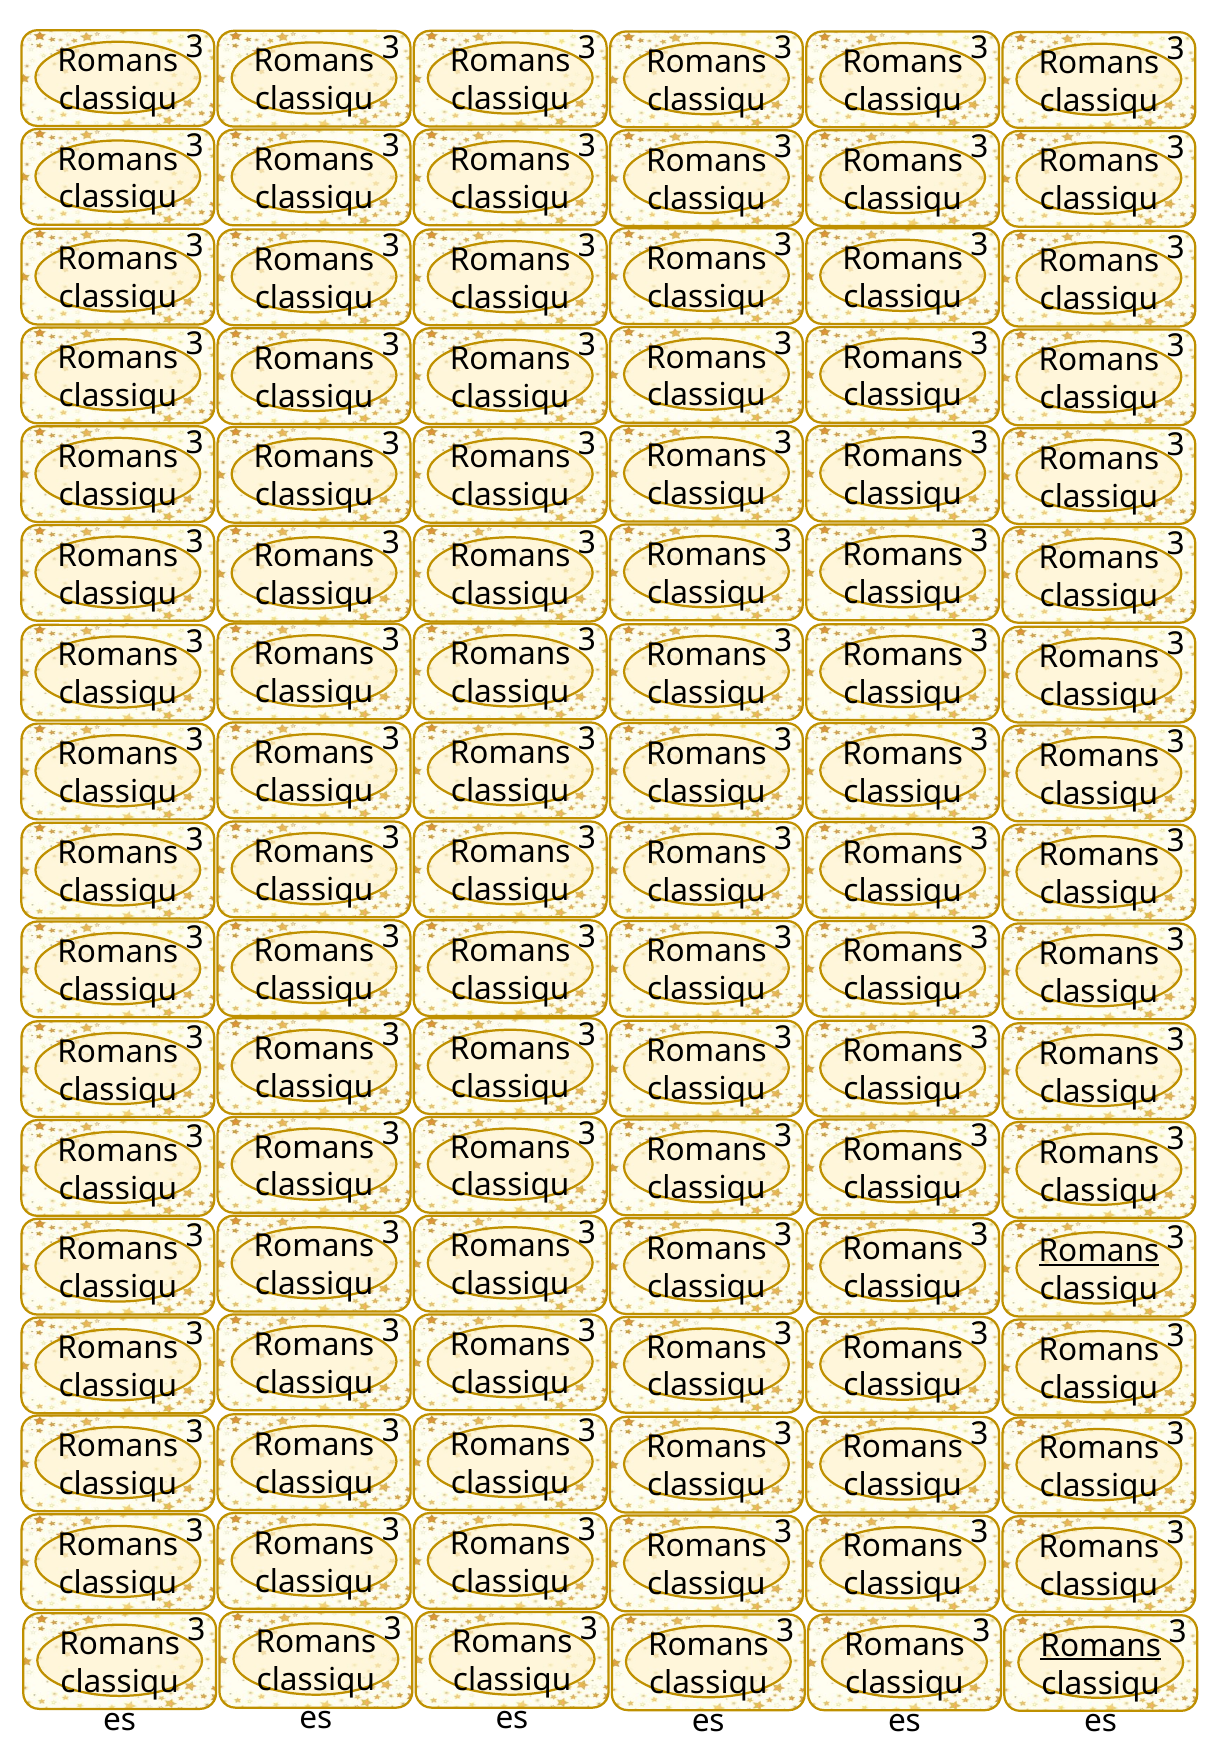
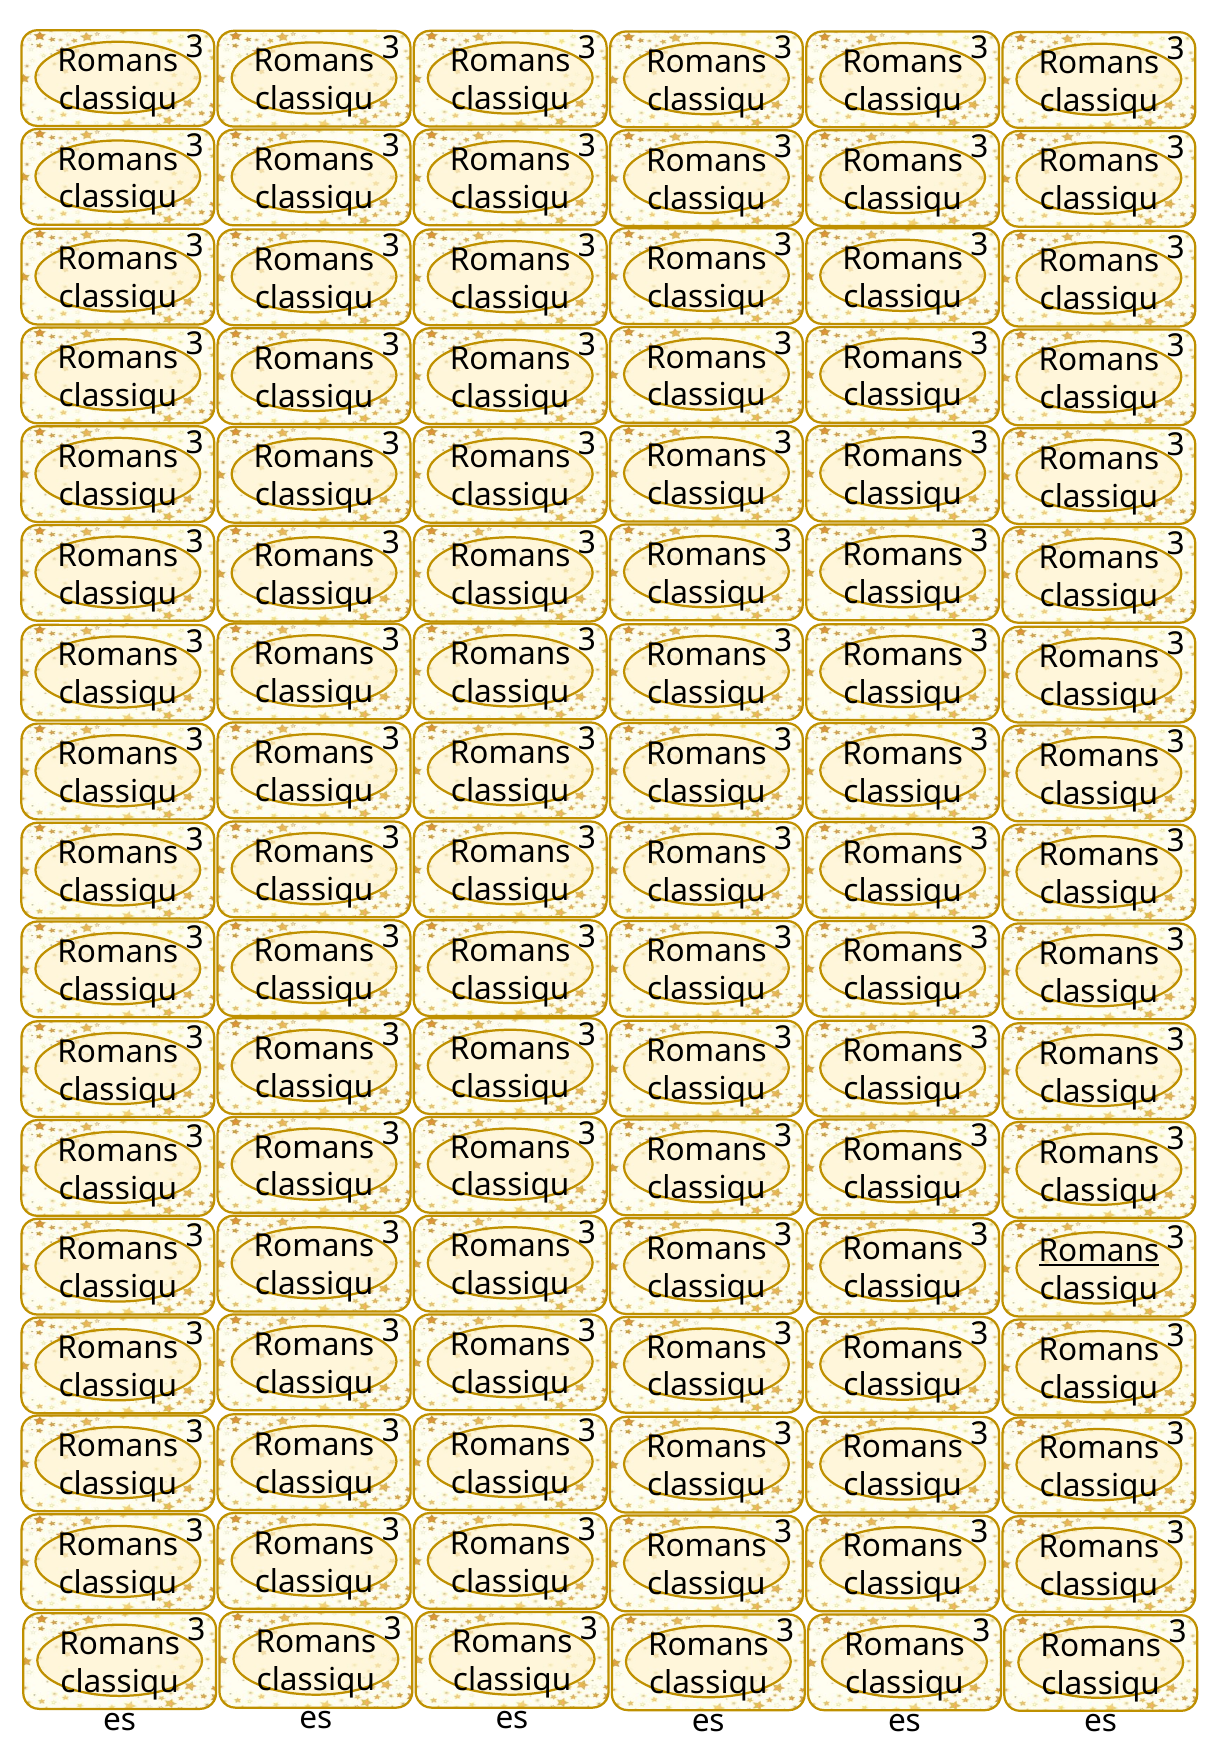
Romans at (1101, 1646) underline: present -> none
